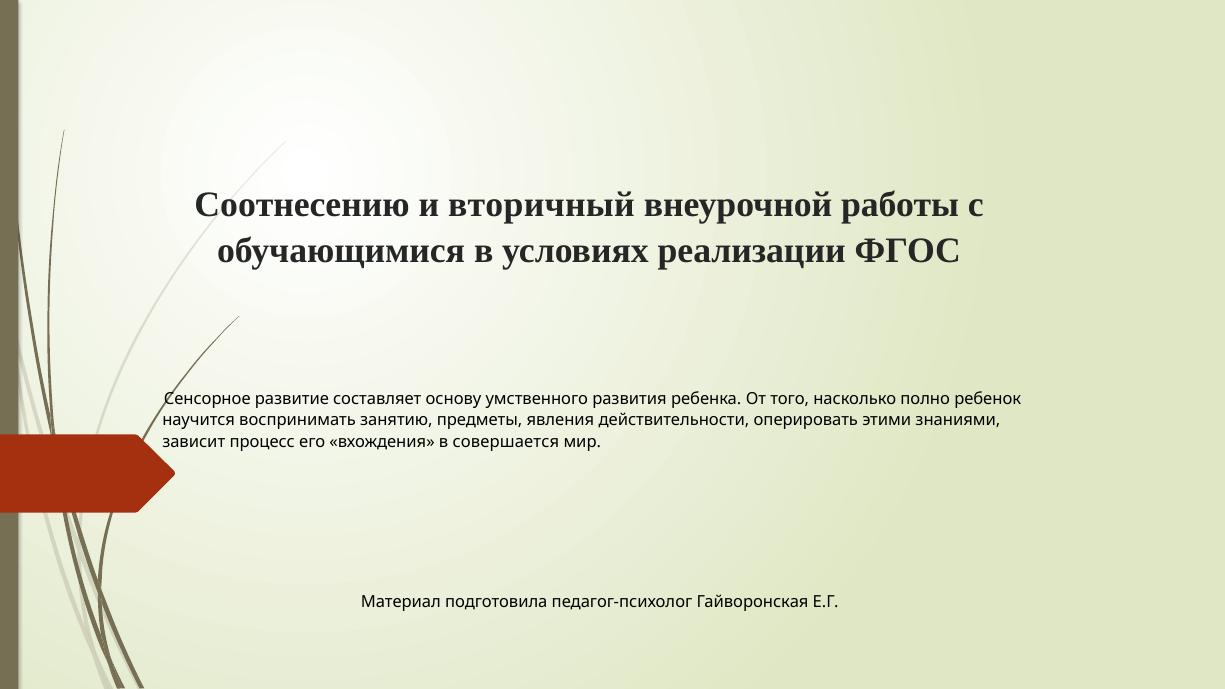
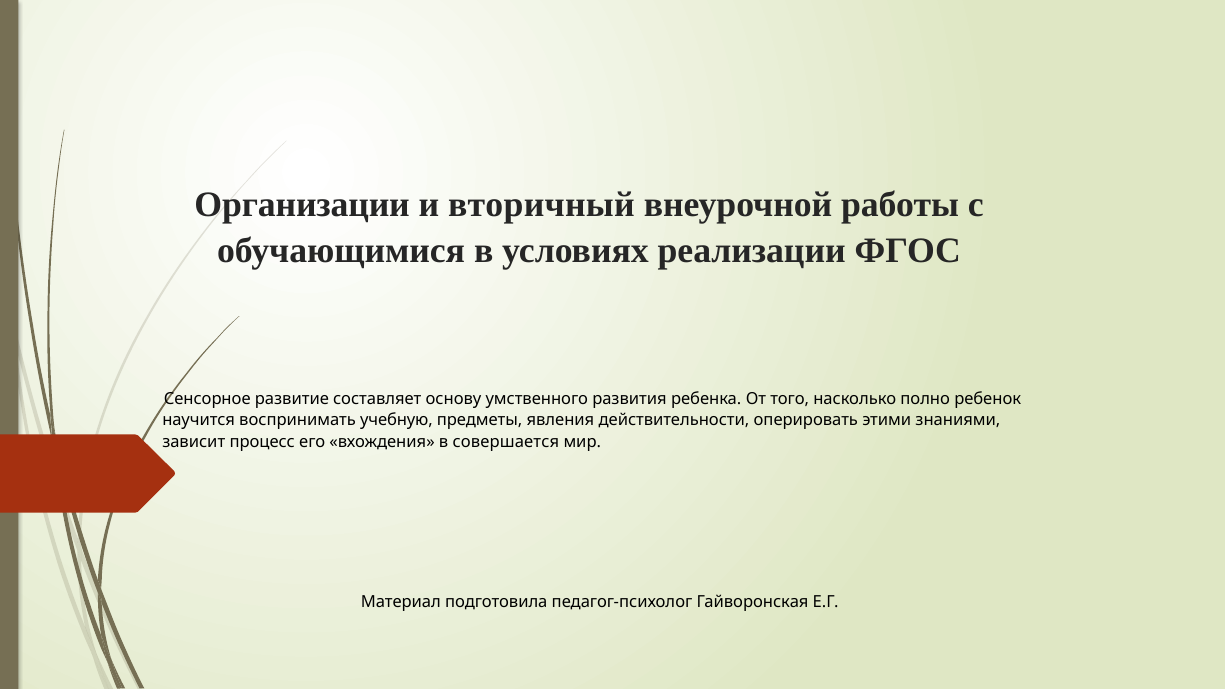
Соотнесению: Соотнесению -> Организации
занятию: занятию -> учебную
